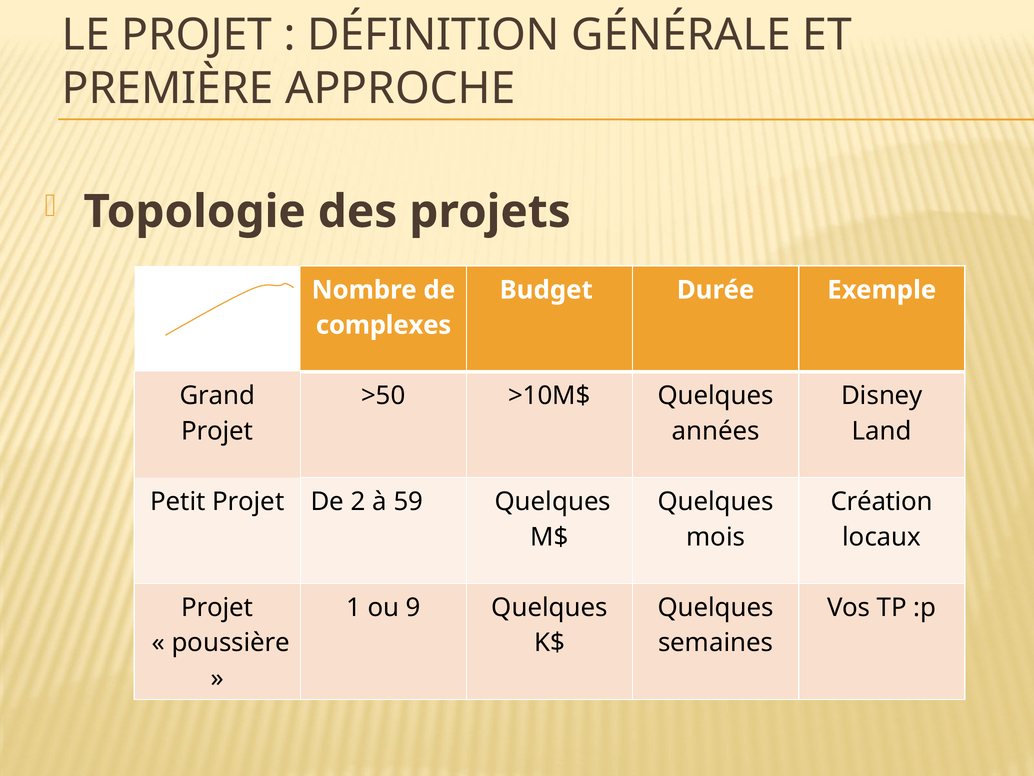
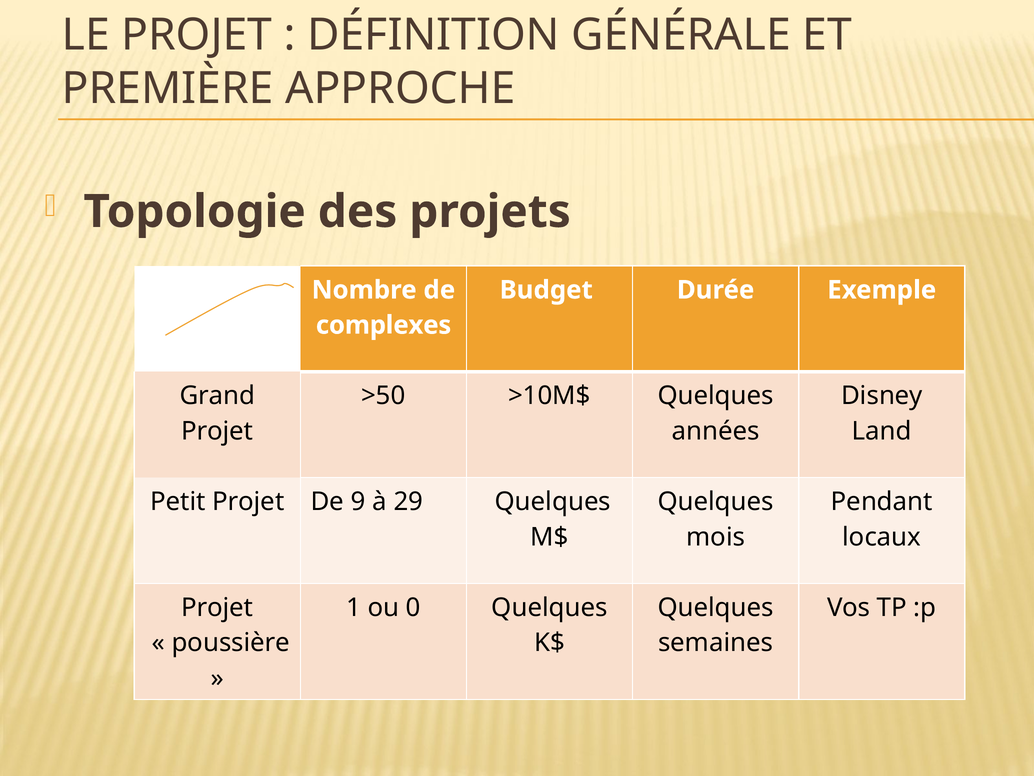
2: 2 -> 9
59: 59 -> 29
Création: Création -> Pendant
9: 9 -> 0
